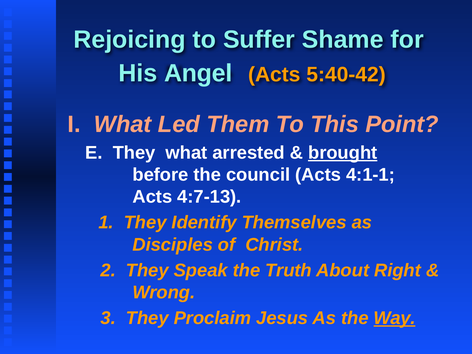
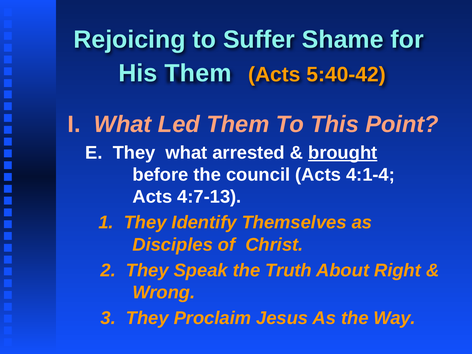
His Angel: Angel -> Them
4:1-1: 4:1-1 -> 4:1-4
Way underline: present -> none
